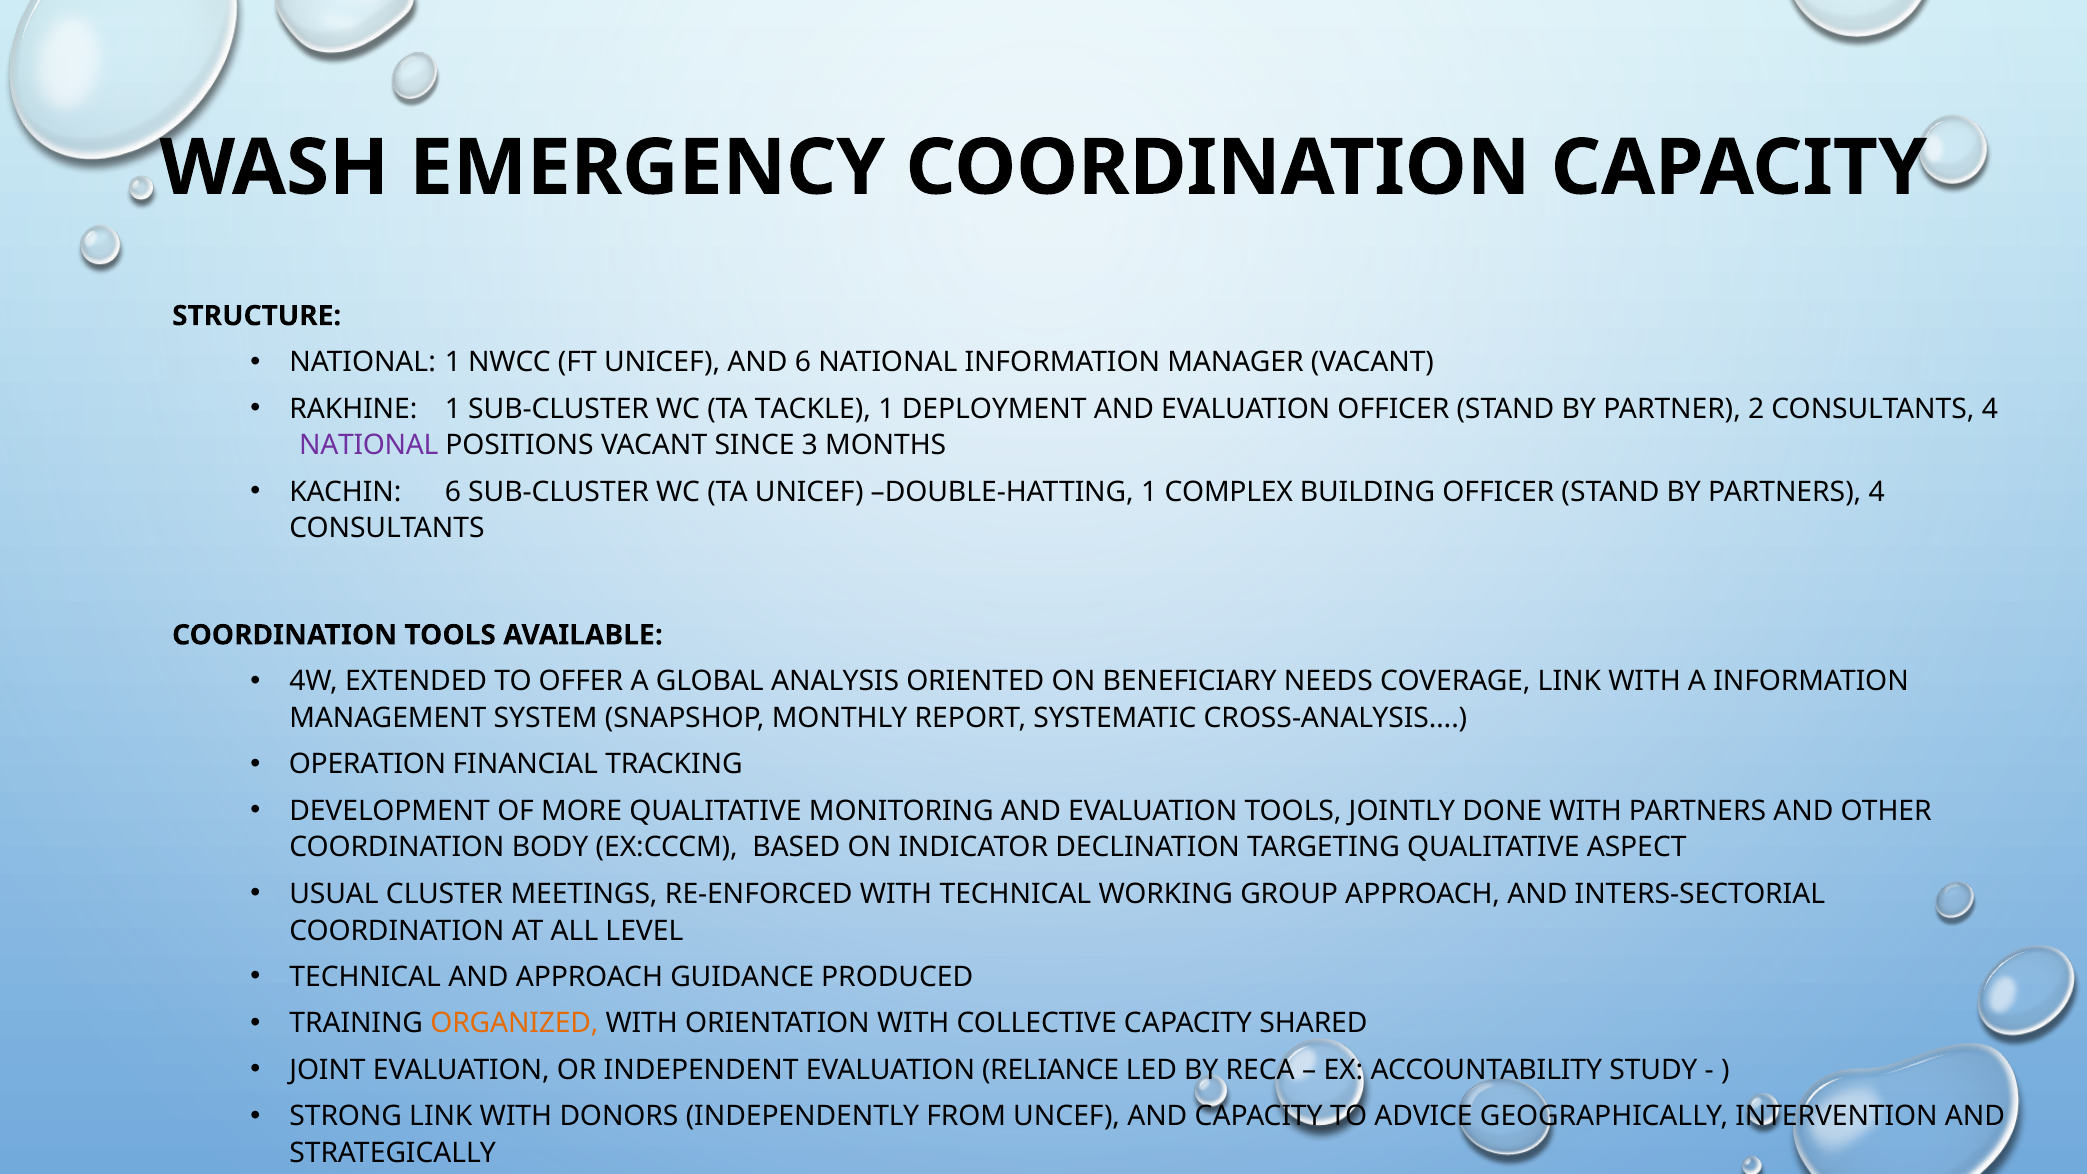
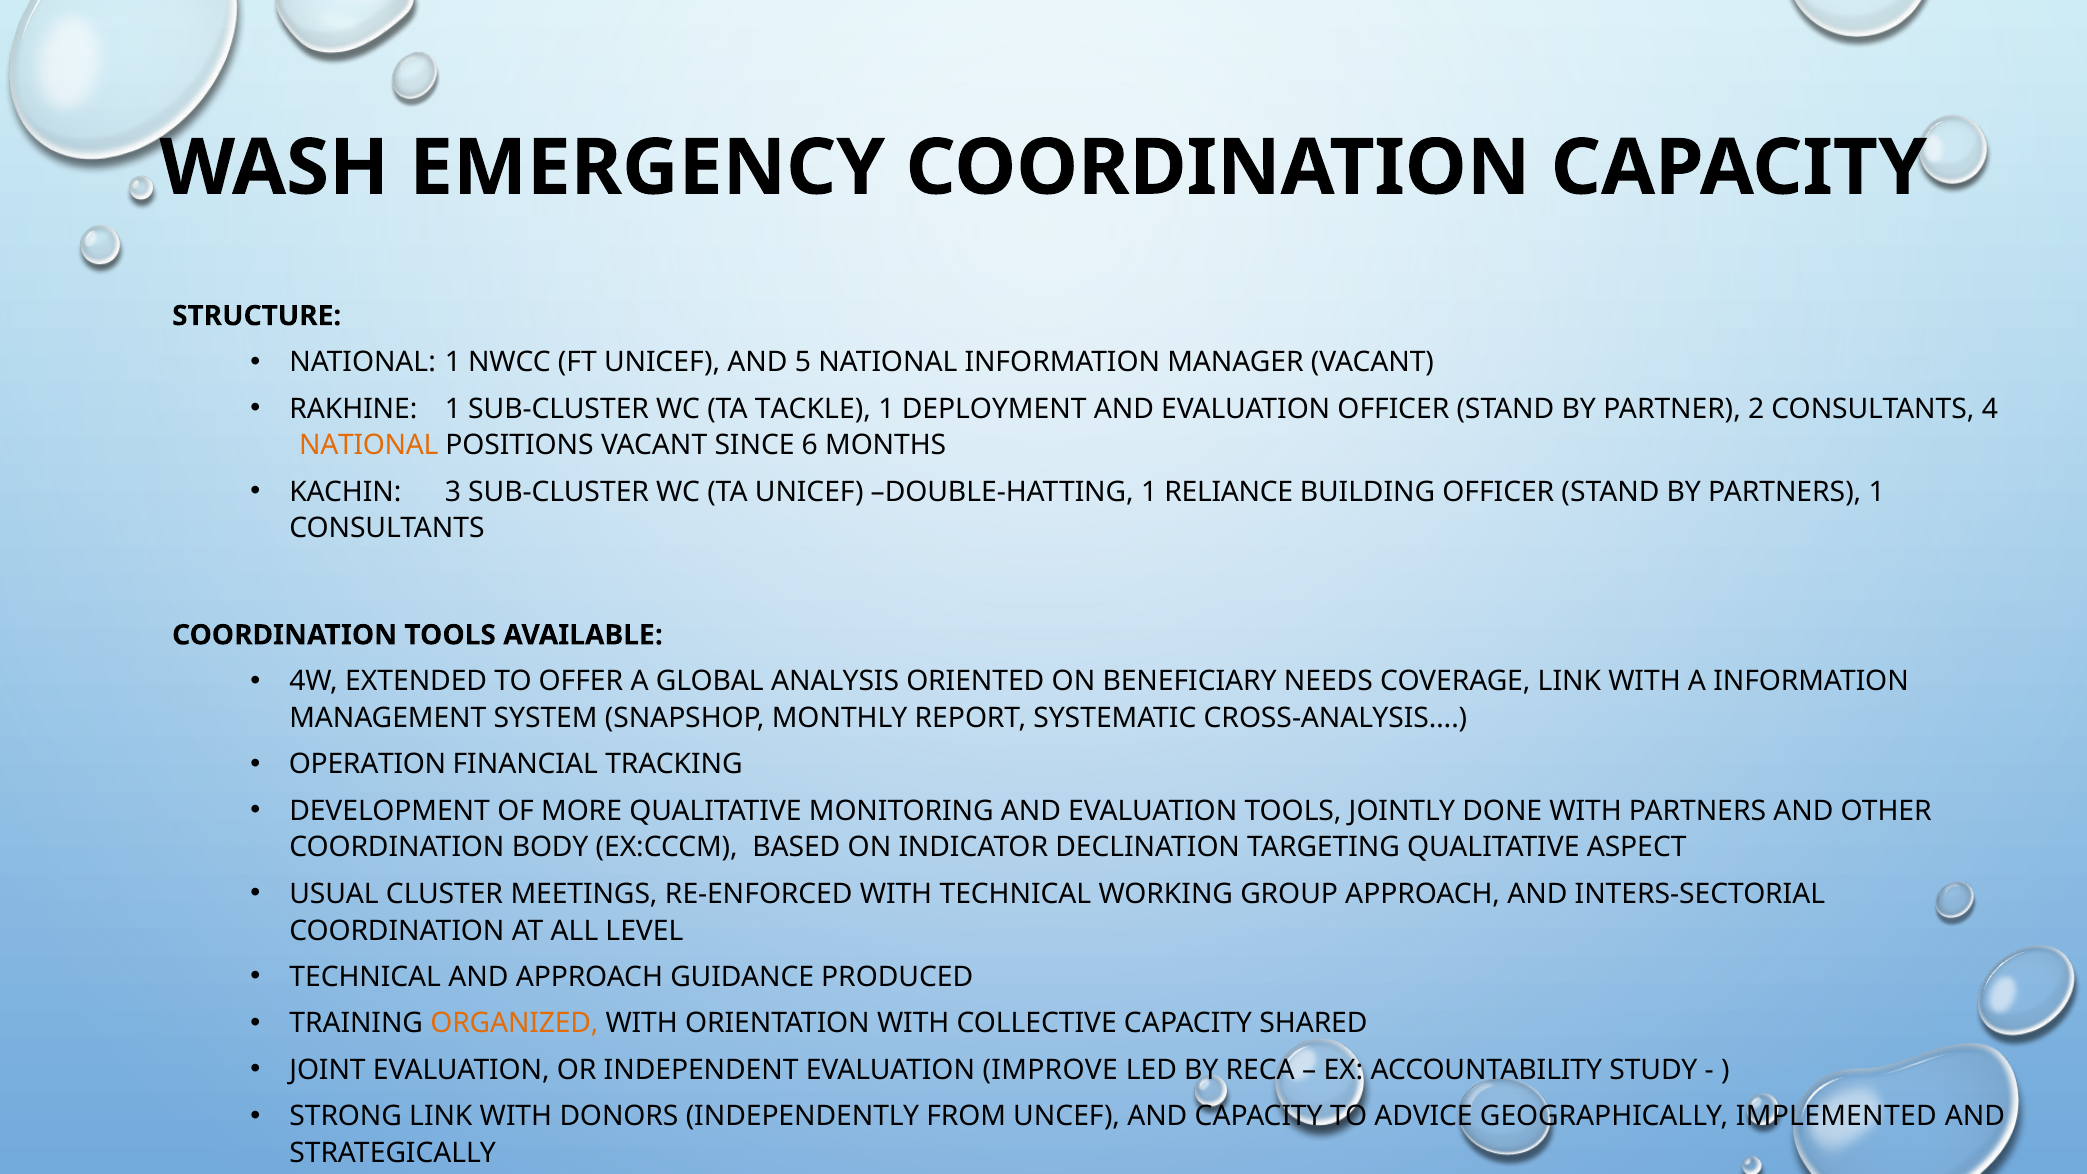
AND 6: 6 -> 5
NATIONAL at (369, 445) colour: purple -> orange
3: 3 -> 6
KACHIN 6: 6 -> 3
COMPLEX: COMPLEX -> RELIANCE
PARTNERS 4: 4 -> 1
RELIANCE: RELIANCE -> IMPROVE
INTERVENTION: INTERVENTION -> IMPLEMENTED
